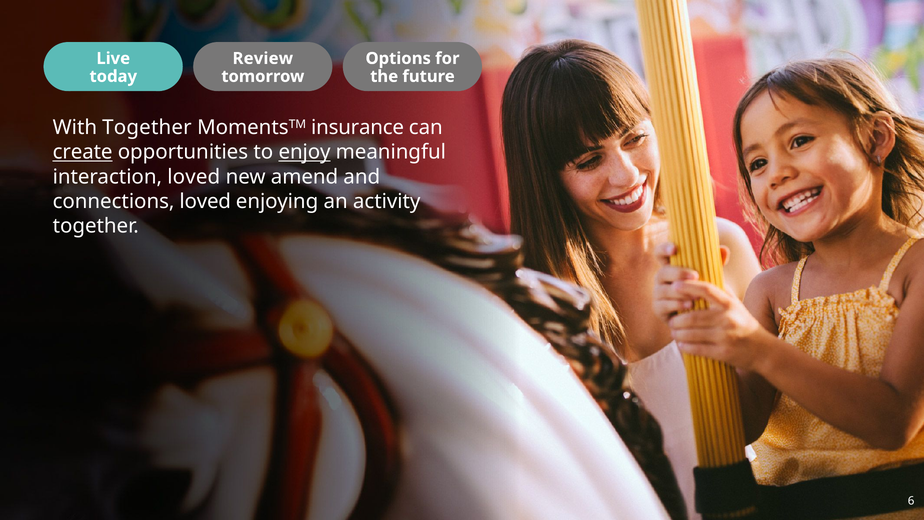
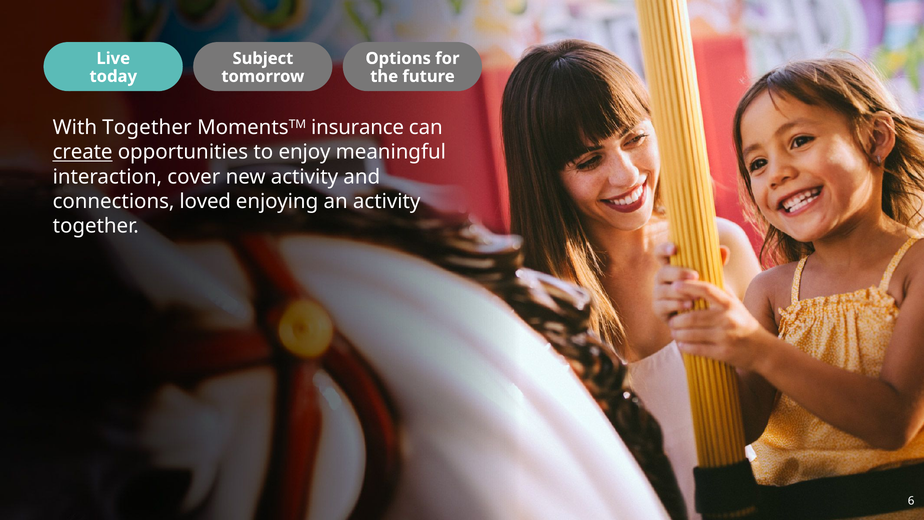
Review: Review -> Subject
enjoy underline: present -> none
interaction loved: loved -> cover
new amend: amend -> activity
